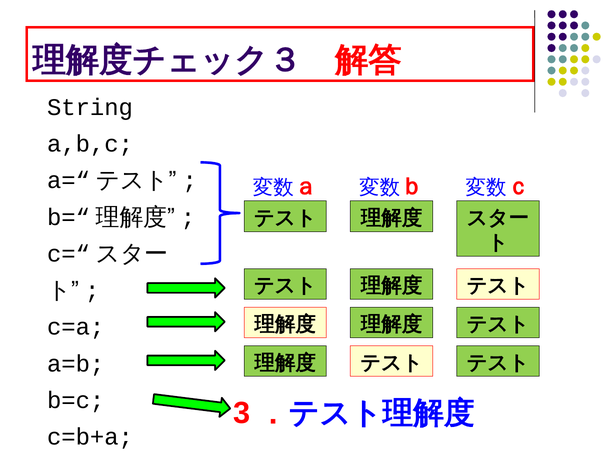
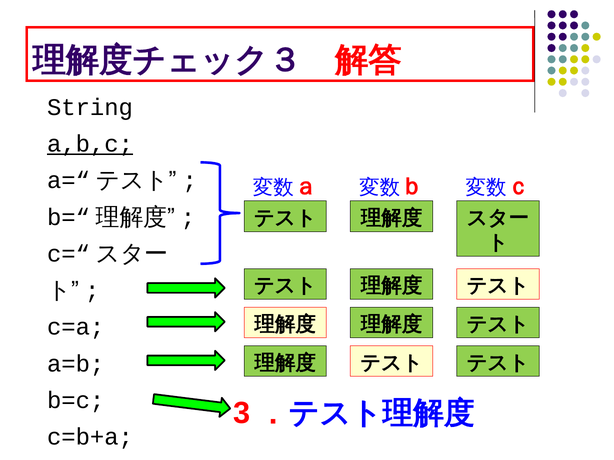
a,b,c underline: none -> present
